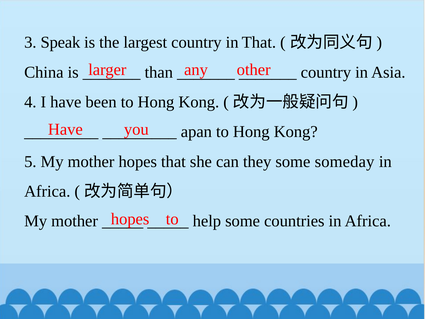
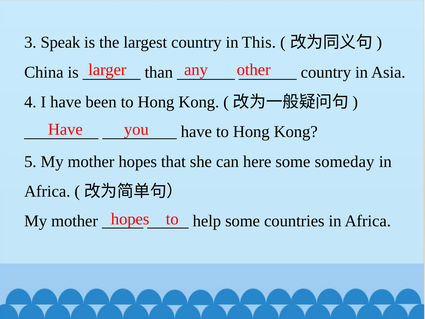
in That: That -> This
apan at (196, 132): apan -> have
they: they -> here
